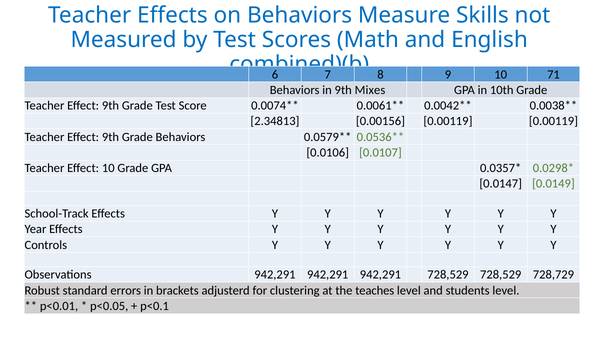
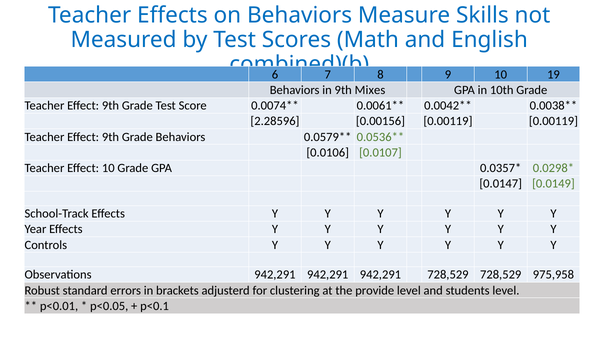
71: 71 -> 19
2.34813: 2.34813 -> 2.28596
728,729: 728,729 -> 975,958
teaches: teaches -> provide
